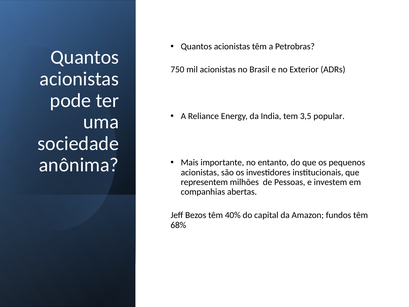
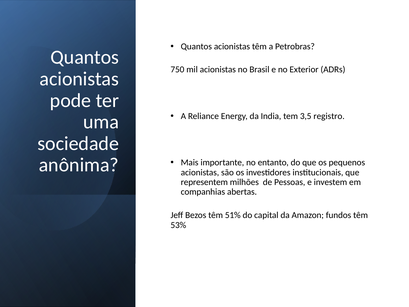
popular: popular -> registro
40%: 40% -> 51%
68%: 68% -> 53%
